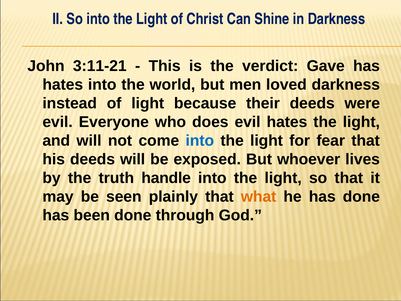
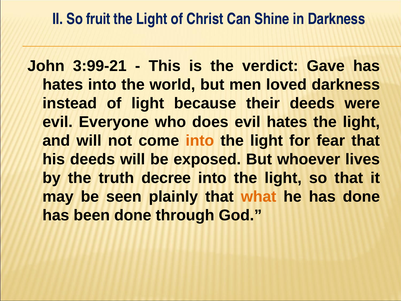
So into: into -> fruit
3:11-21: 3:11-21 -> 3:99-21
into at (200, 141) colour: blue -> orange
handle: handle -> decree
